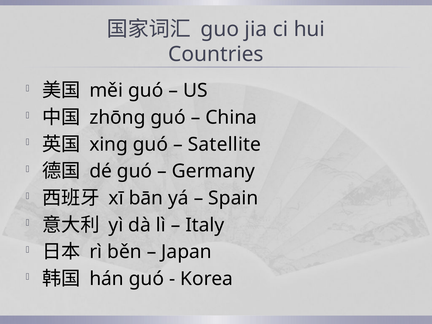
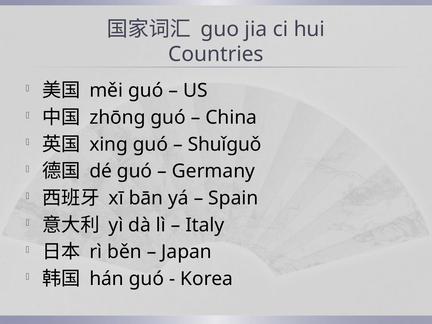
Satellite: Satellite -> Shuǐguǒ
